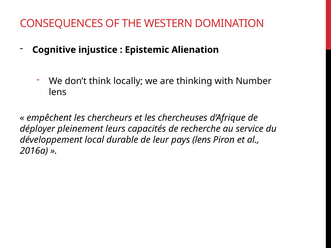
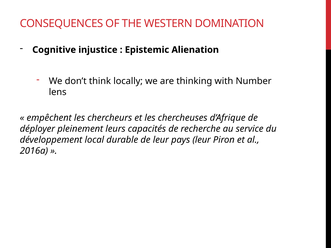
pays lens: lens -> leur
